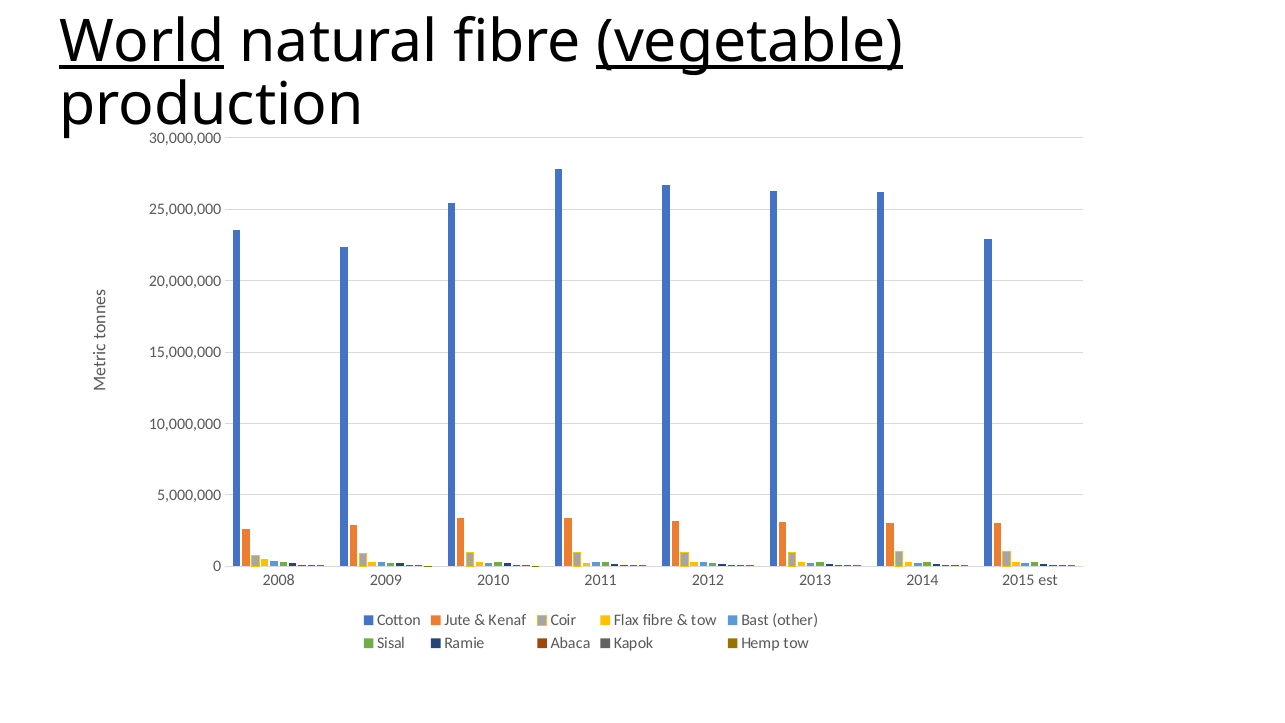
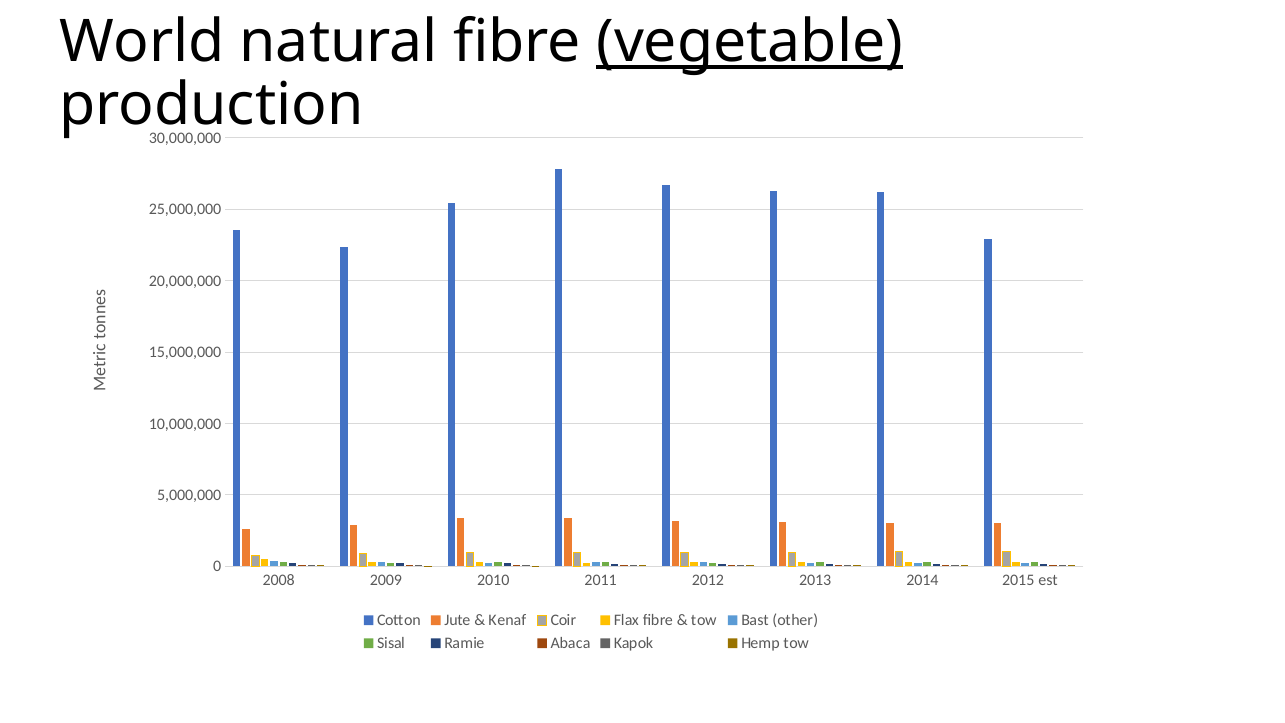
World underline: present -> none
